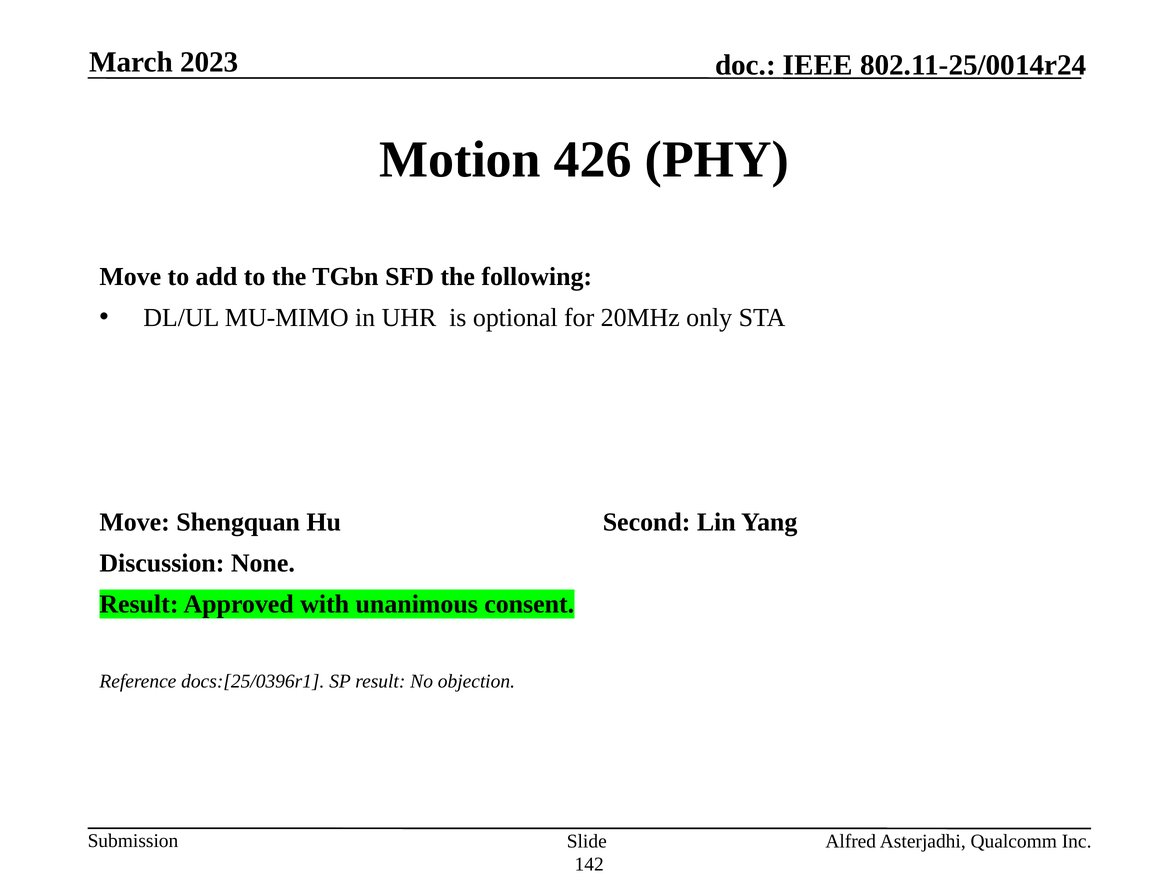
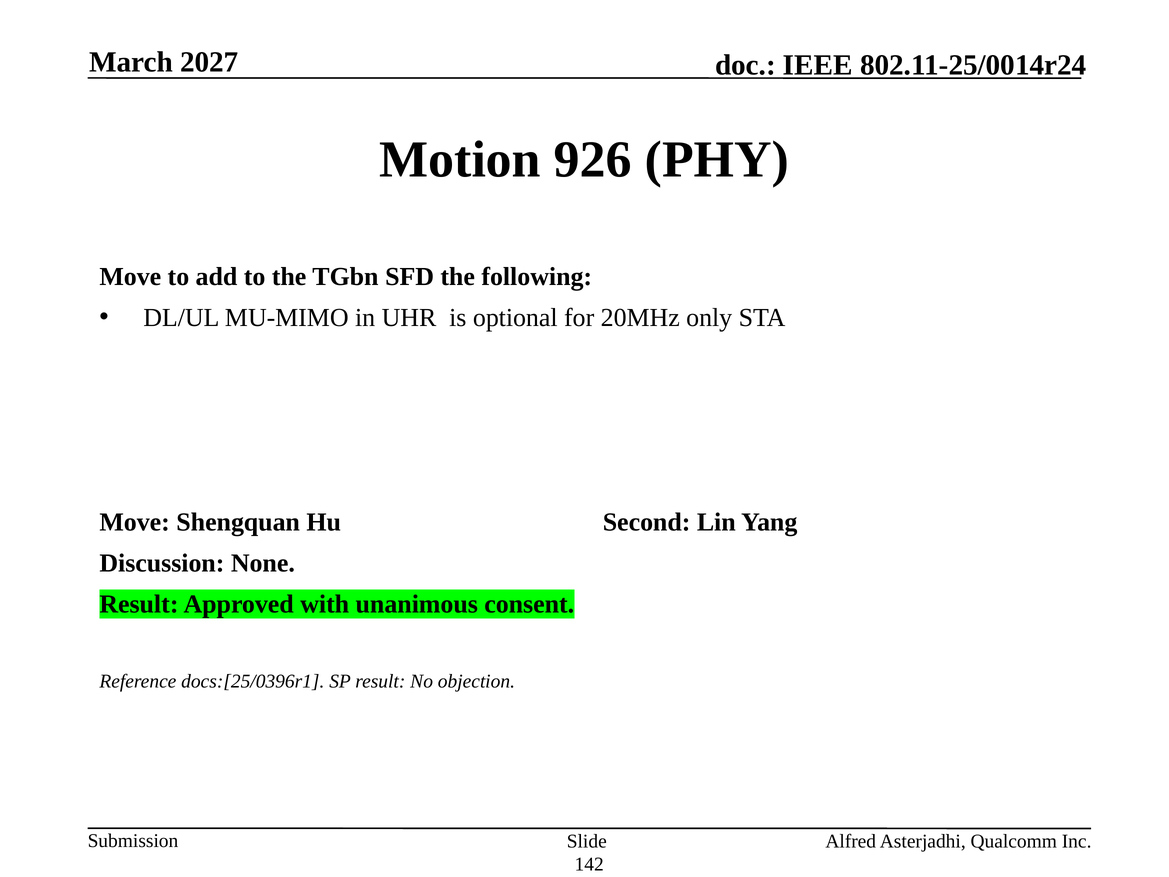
2023: 2023 -> 2027
426: 426 -> 926
